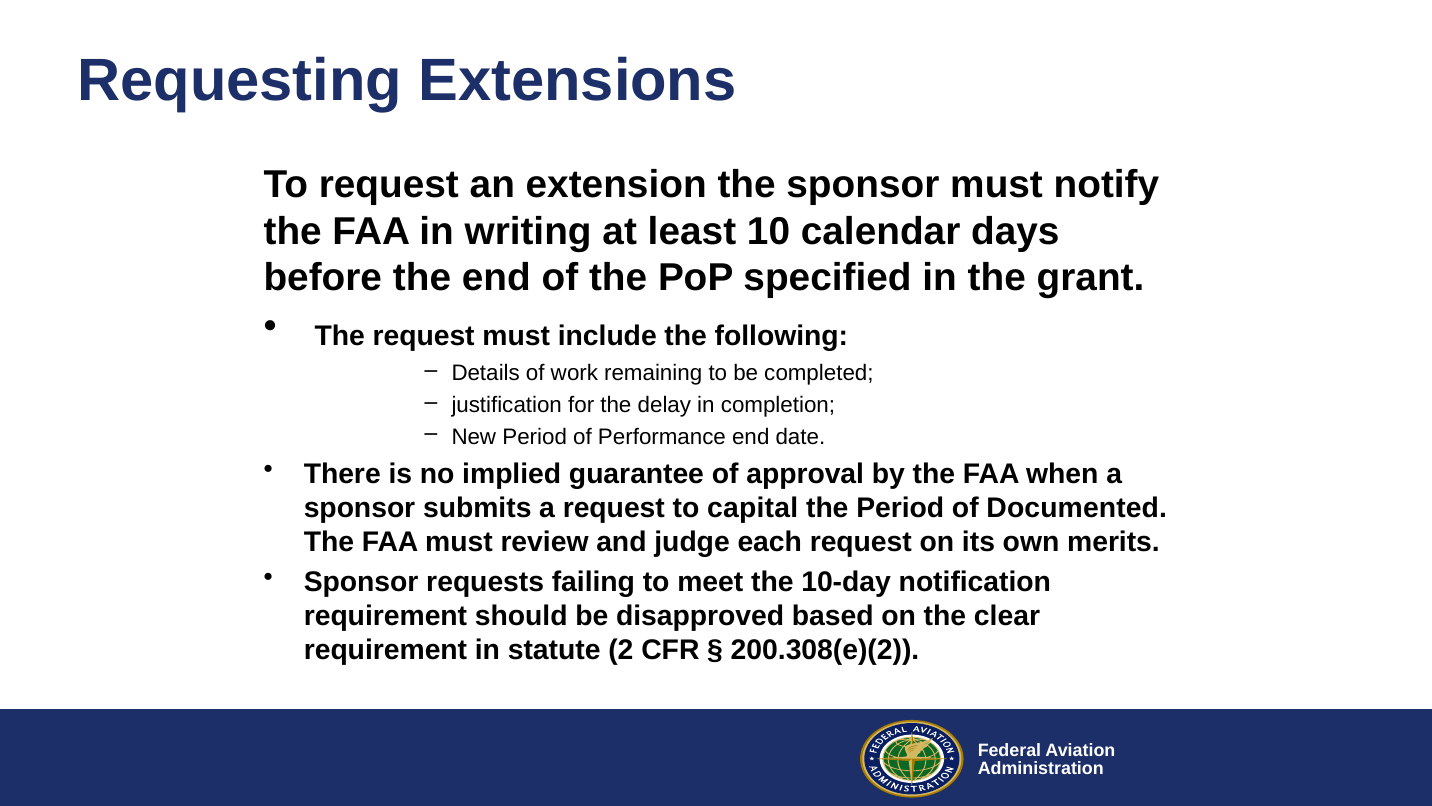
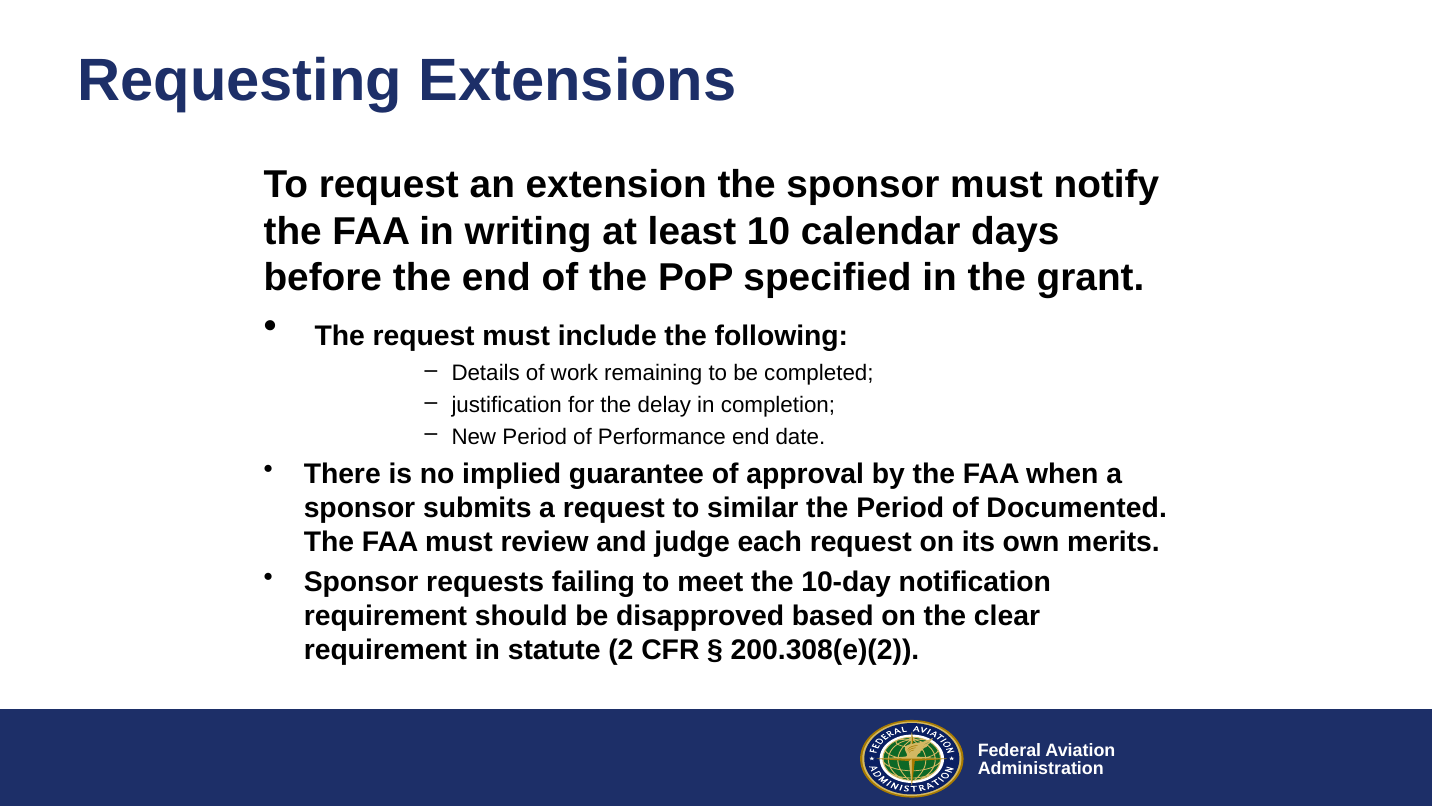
capital: capital -> similar
